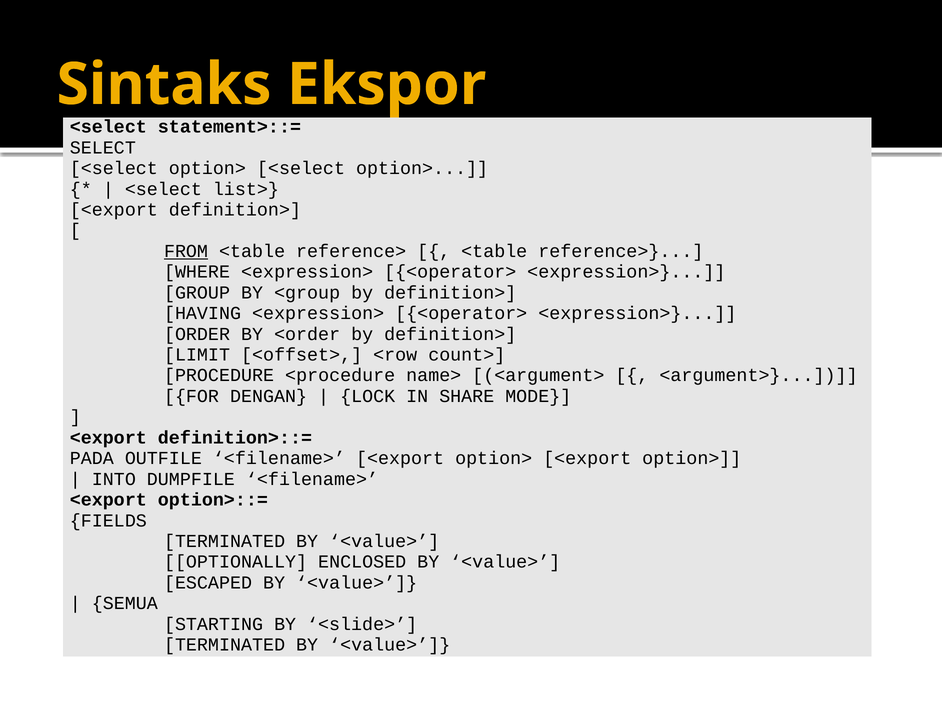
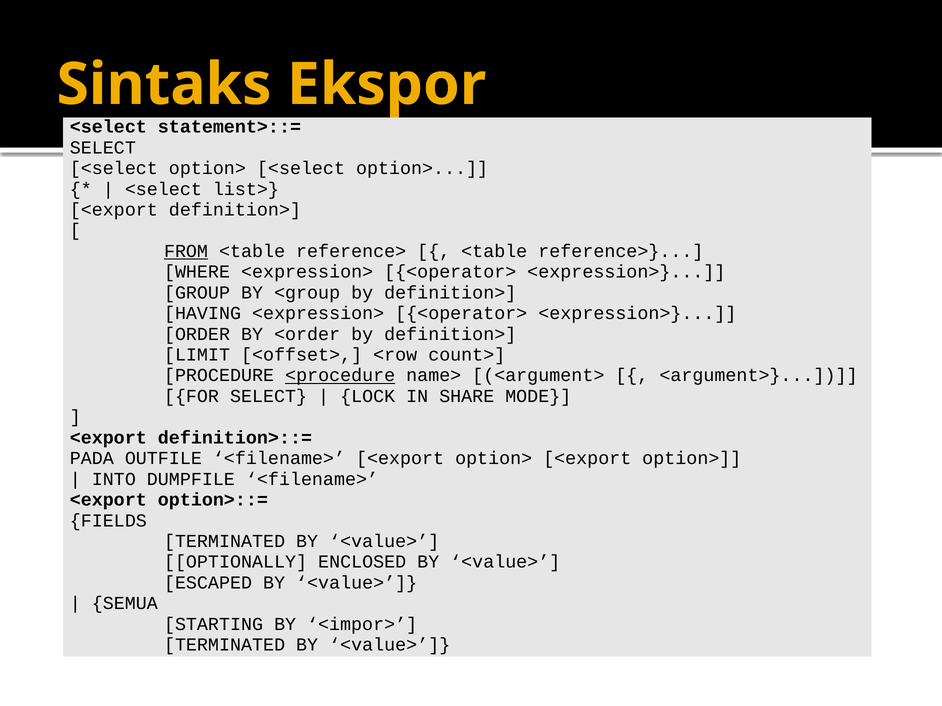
<procedure underline: none -> present
FOR DENGAN: DENGAN -> SELECT
<slide>: <slide> -> <impor>
